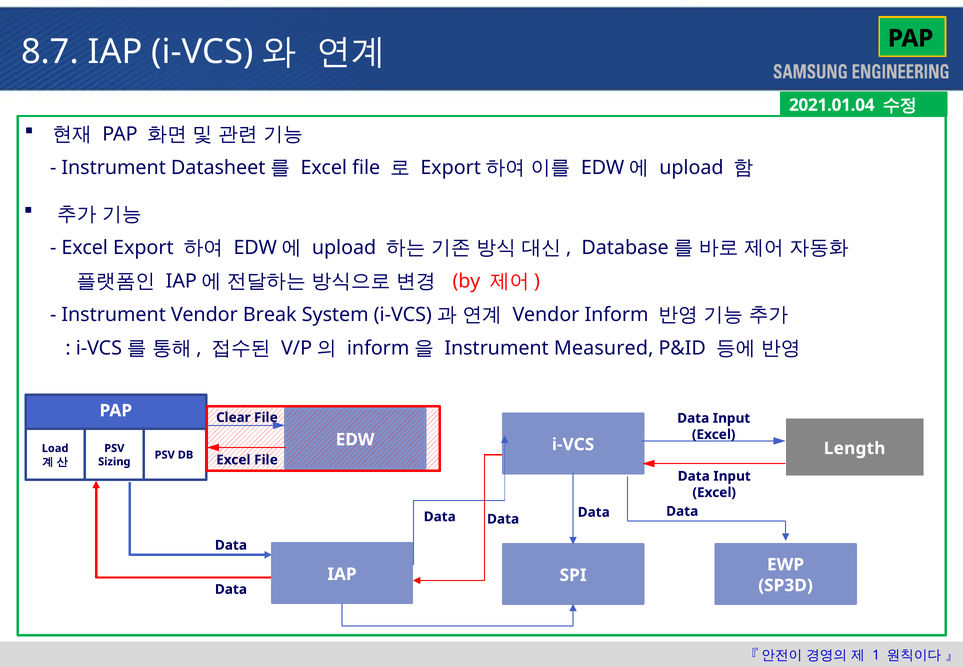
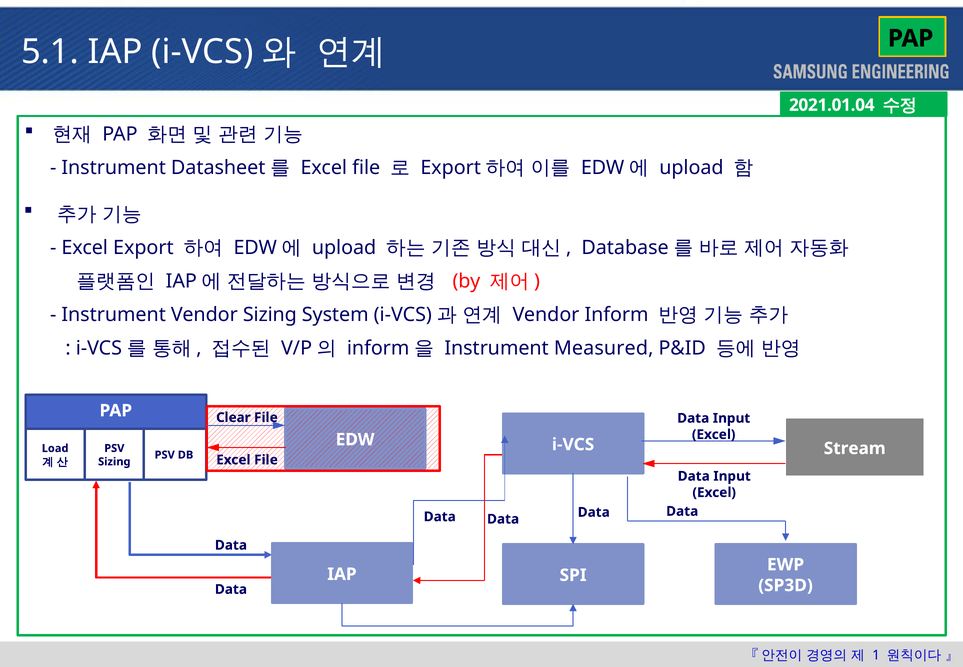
8.7: 8.7 -> 5.1
Vendor Break: Break -> Sizing
Length: Length -> Stream
